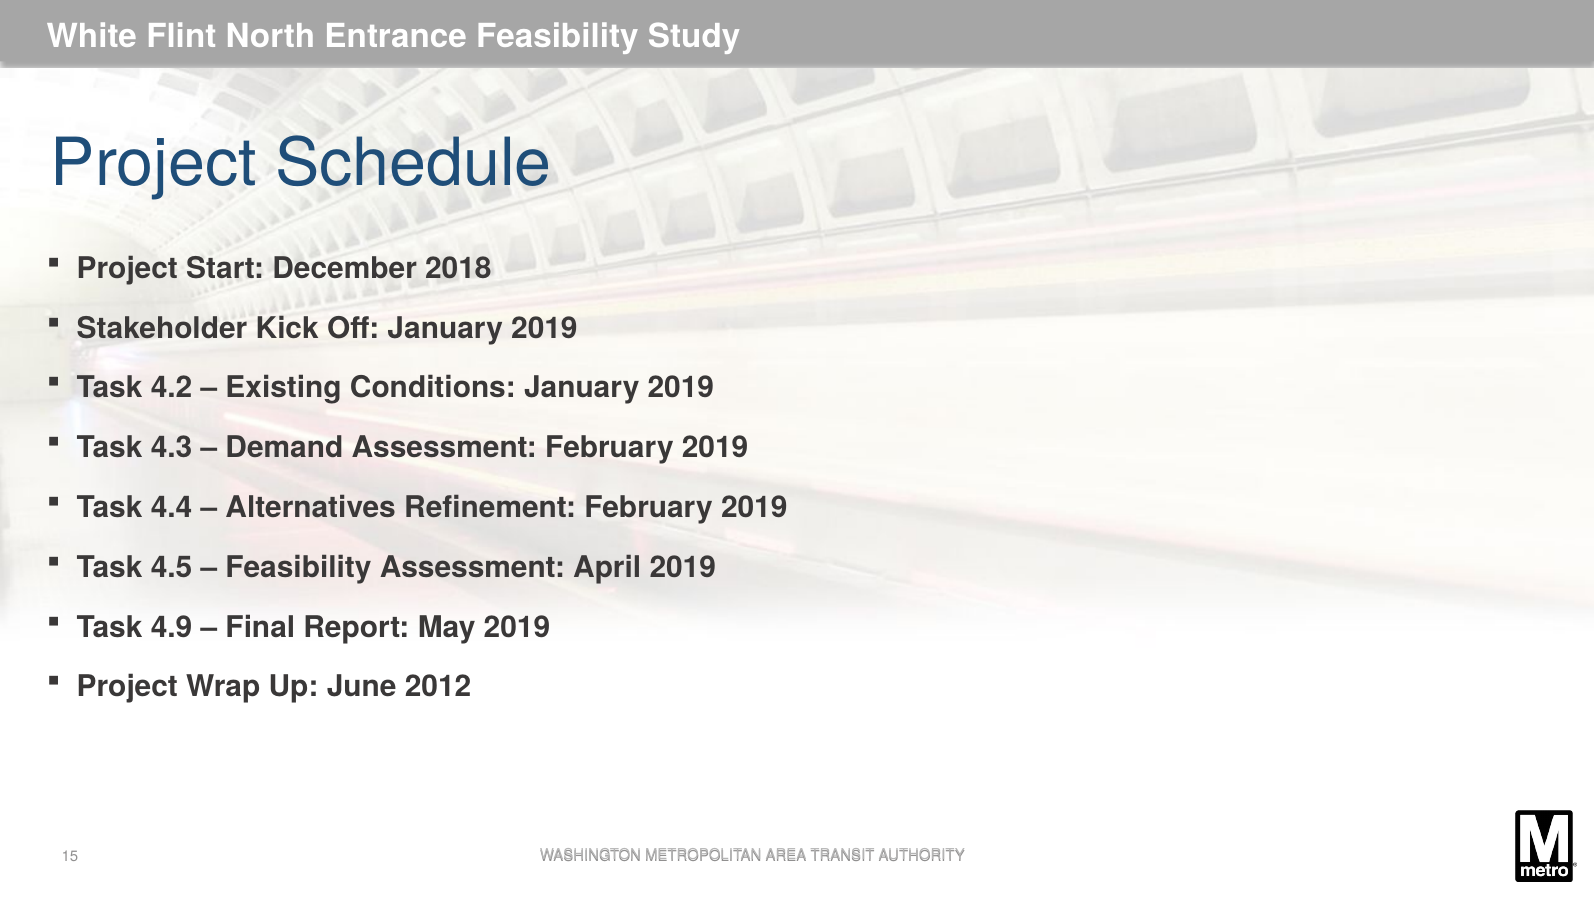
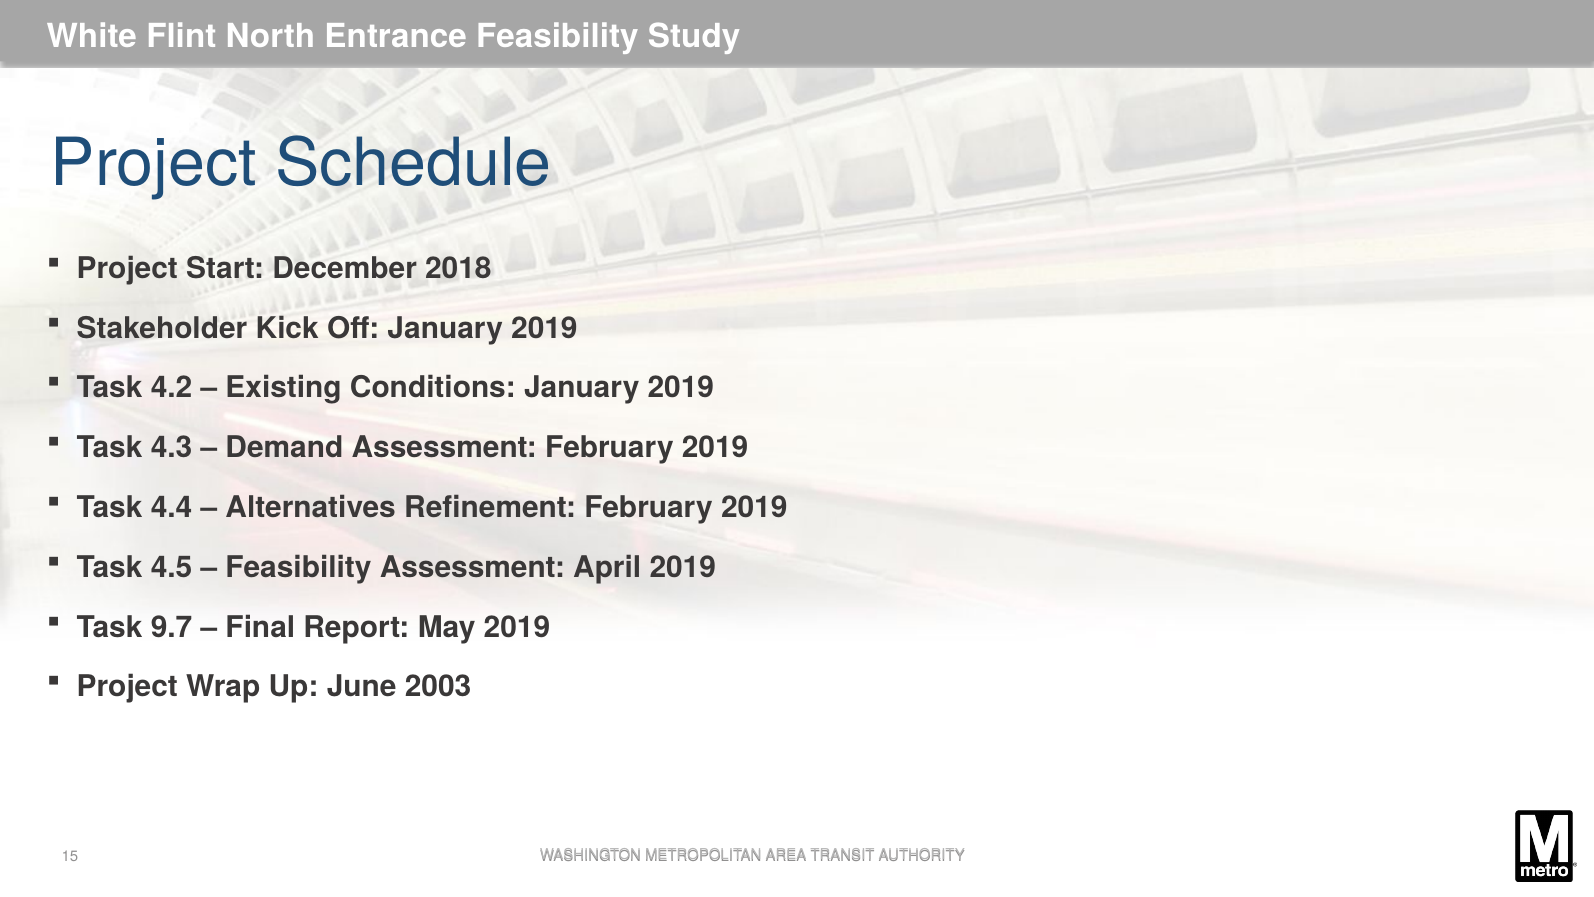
4.9: 4.9 -> 9.7
2012: 2012 -> 2003
